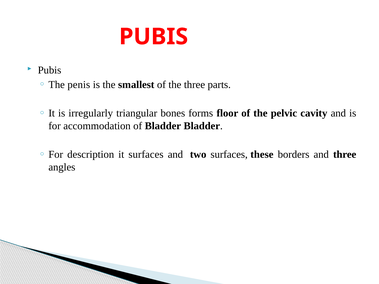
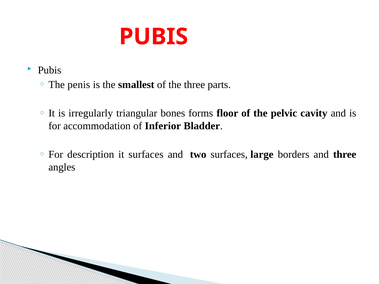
of Bladder: Bladder -> Inferior
these: these -> large
